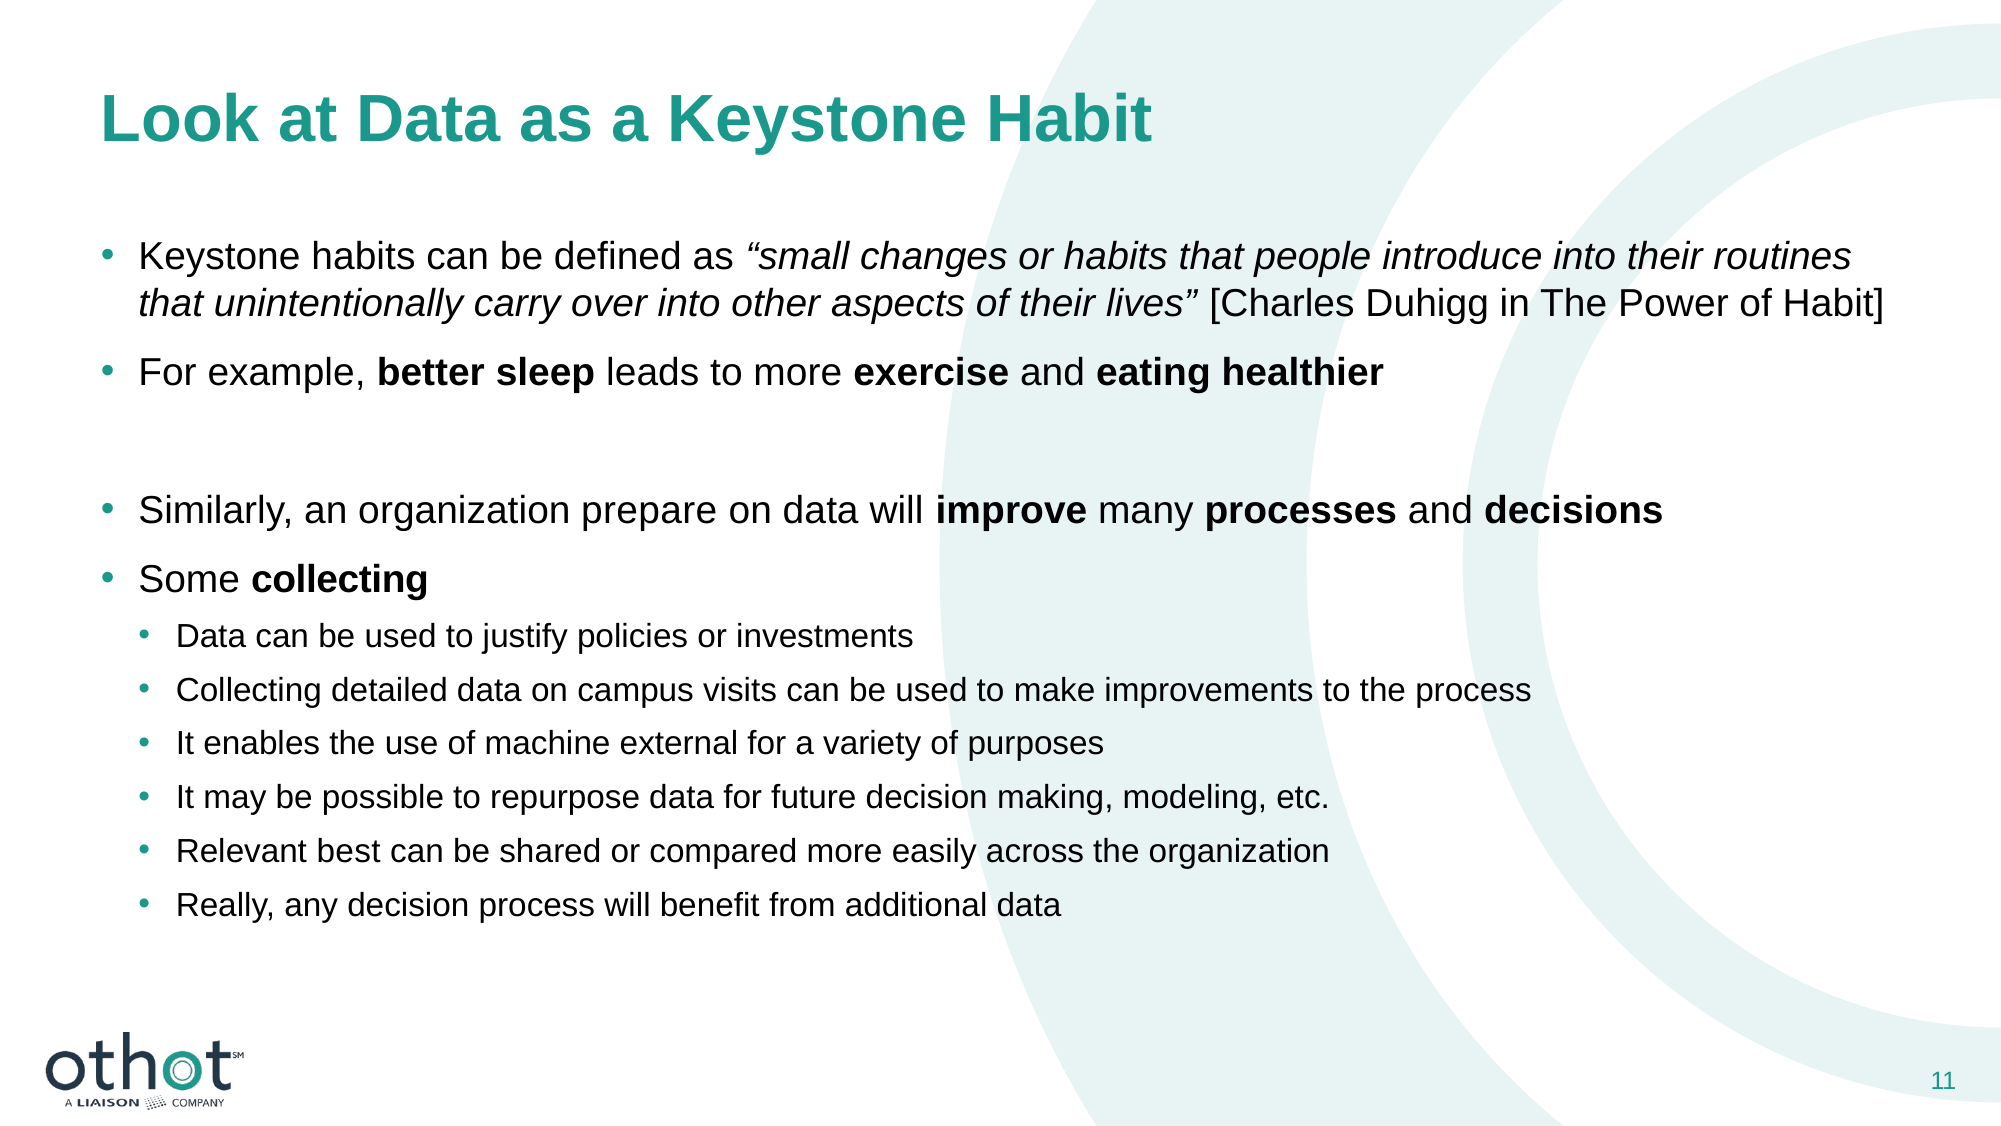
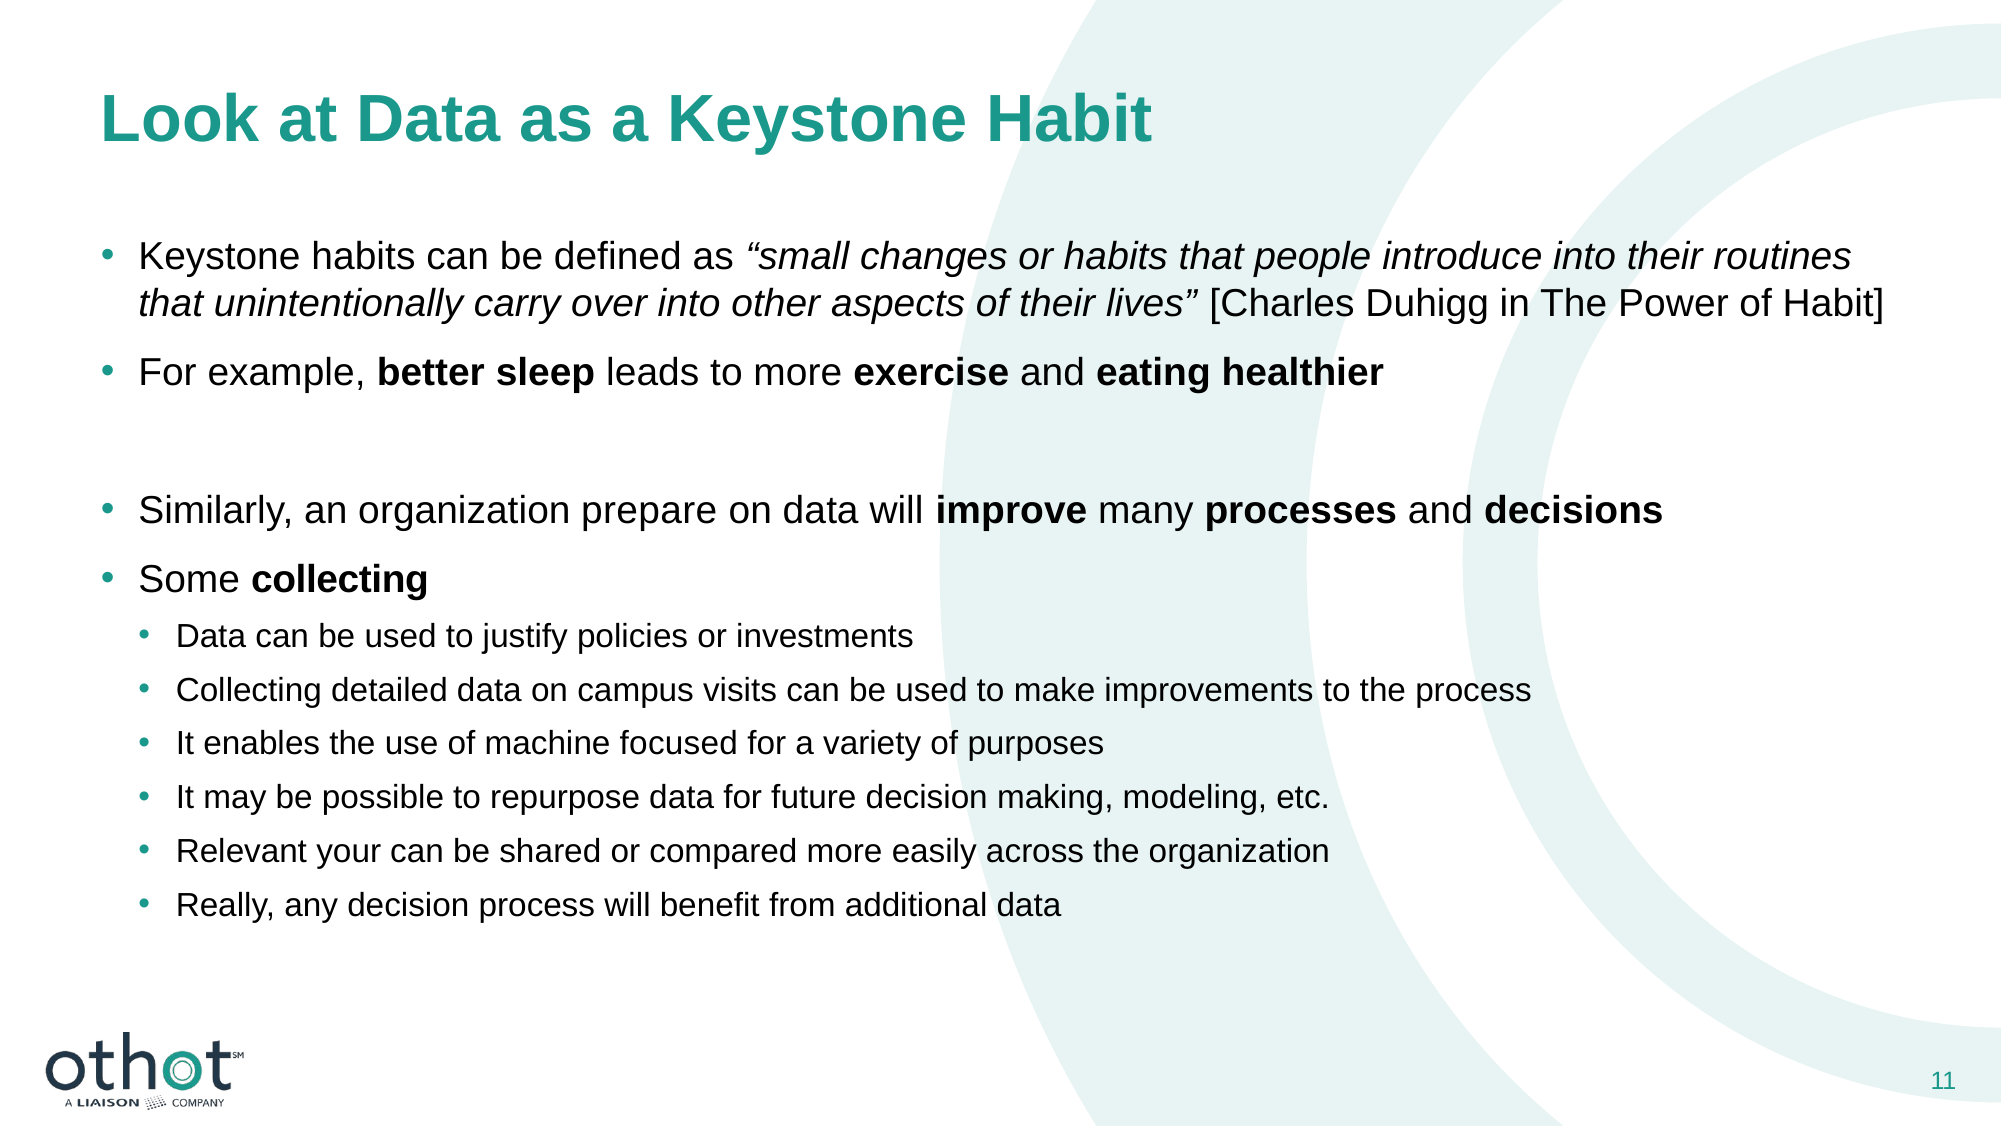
external: external -> focused
best: best -> your
